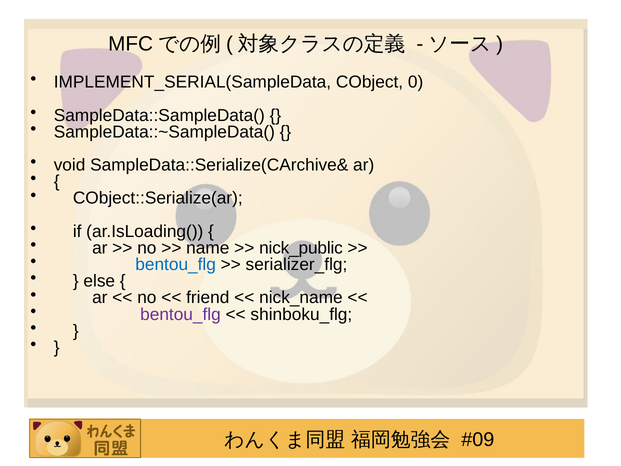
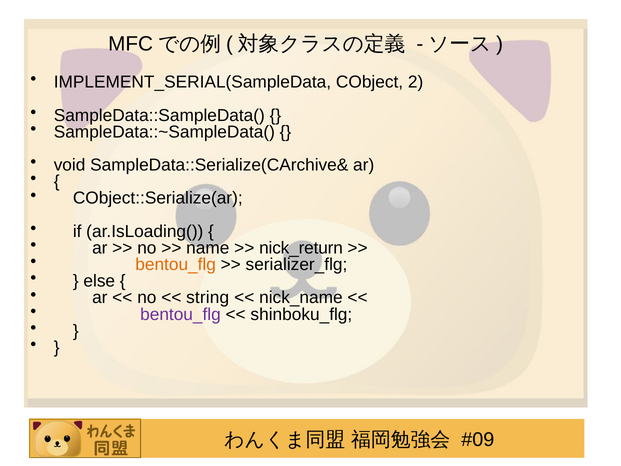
0: 0 -> 2
nick_public: nick_public -> nick_return
bentou_flg at (176, 264) colour: blue -> orange
friend: friend -> string
